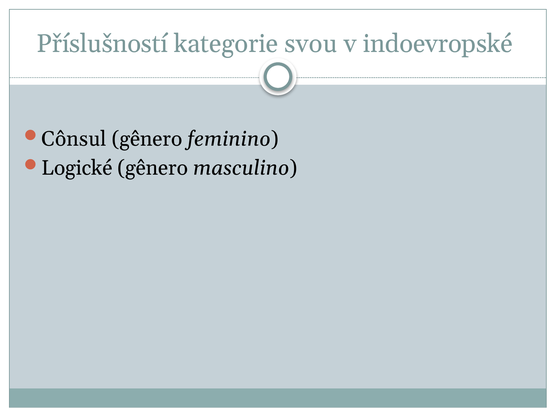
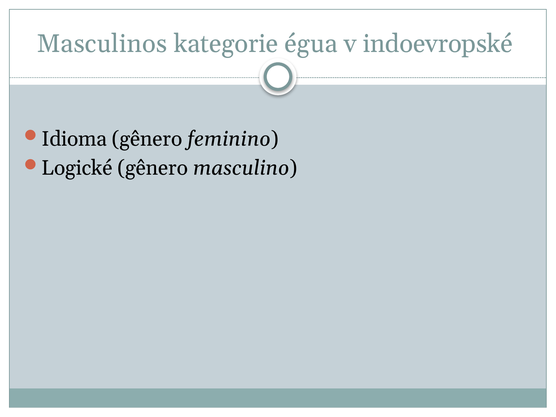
Příslušností: Příslušností -> Masculinos
svou: svou -> égua
Cônsul: Cônsul -> Idioma
